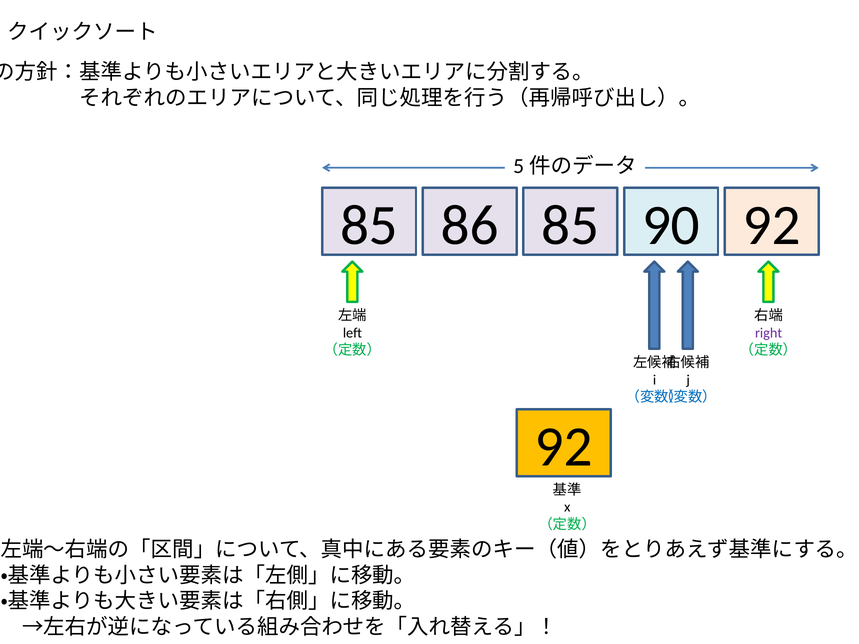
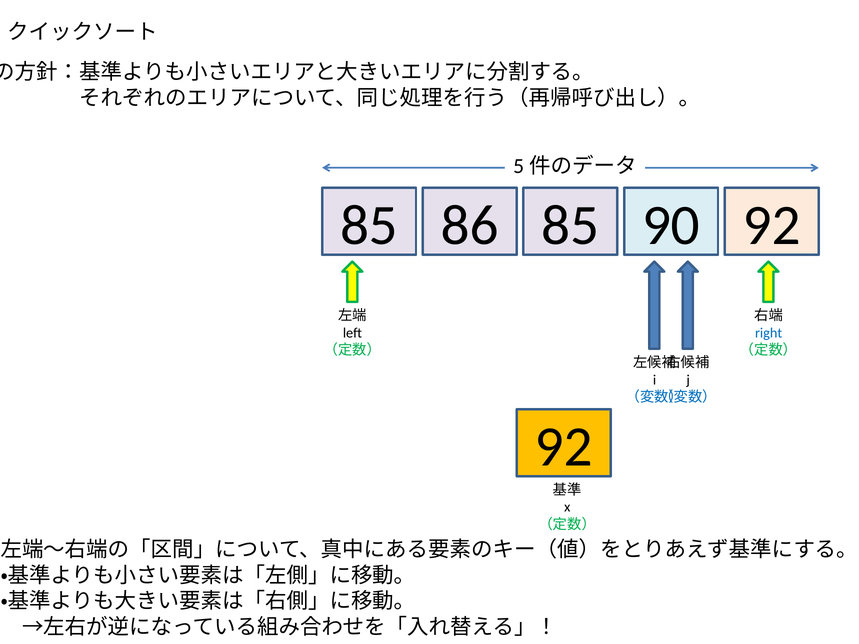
right colour: purple -> blue
